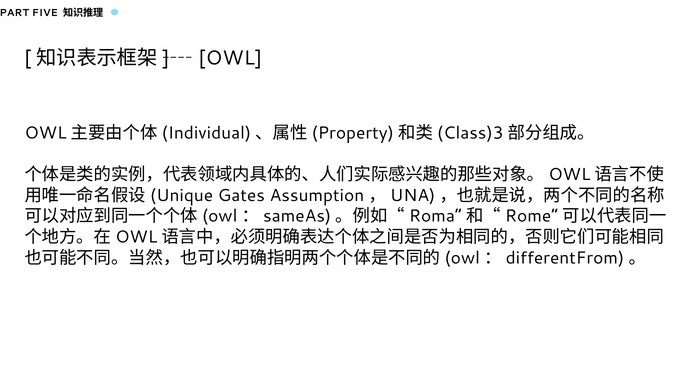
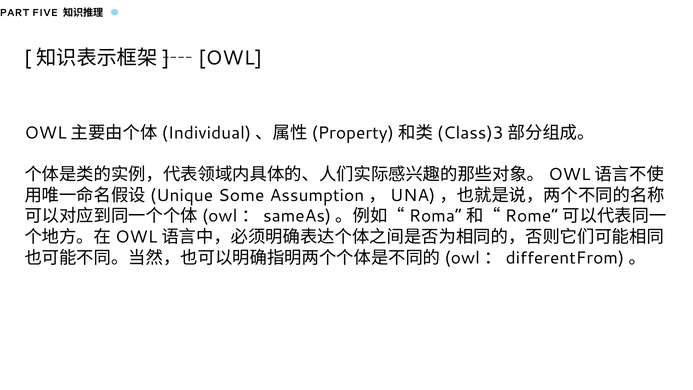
Gates: Gates -> Some
